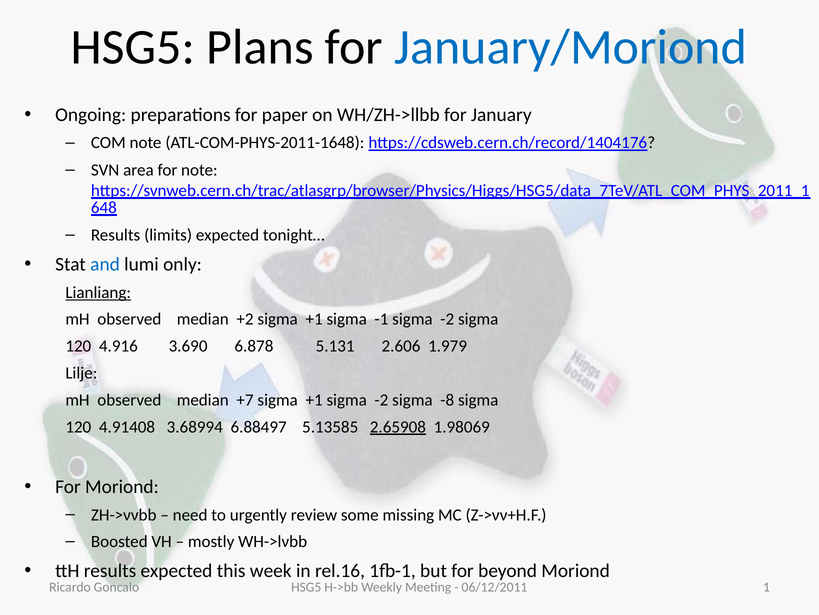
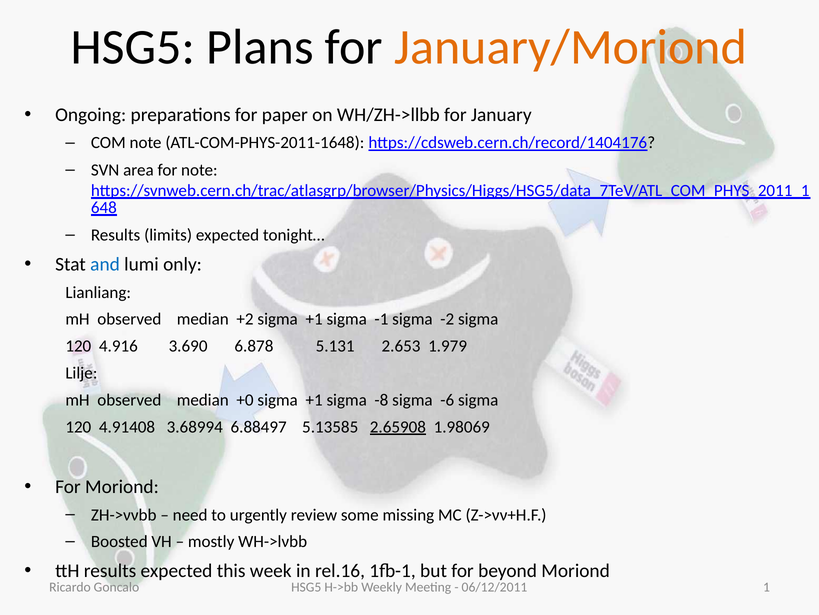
January/Moriond colour: blue -> orange
Lianliang underline: present -> none
2.606: 2.606 -> 2.653
+7: +7 -> +0
+1 sigma -2: -2 -> -8
-8: -8 -> -6
